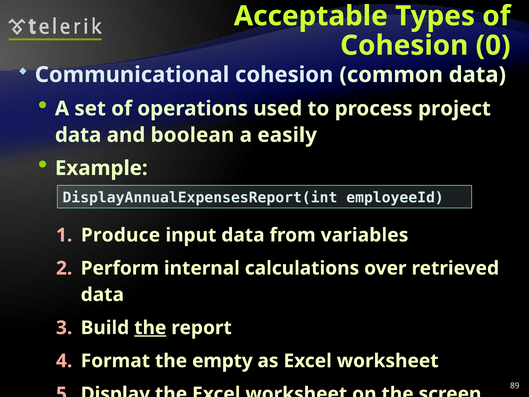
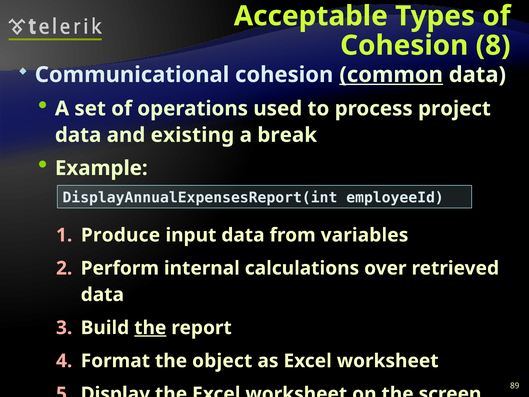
0: 0 -> 8
common underline: none -> present
boolean: boolean -> existing
easily: easily -> break
empty: empty -> object
